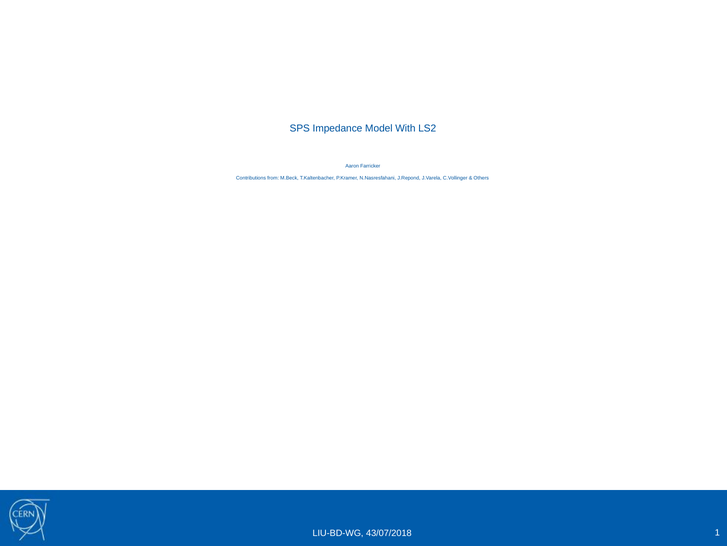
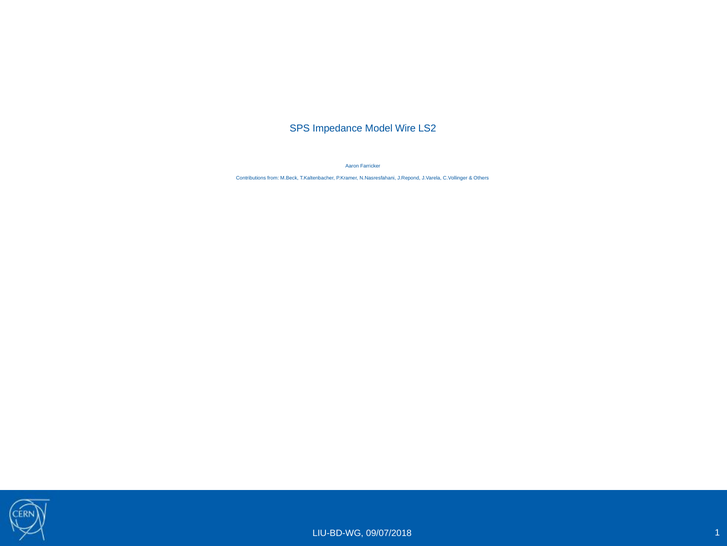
With: With -> Wire
43/07/2018: 43/07/2018 -> 09/07/2018
